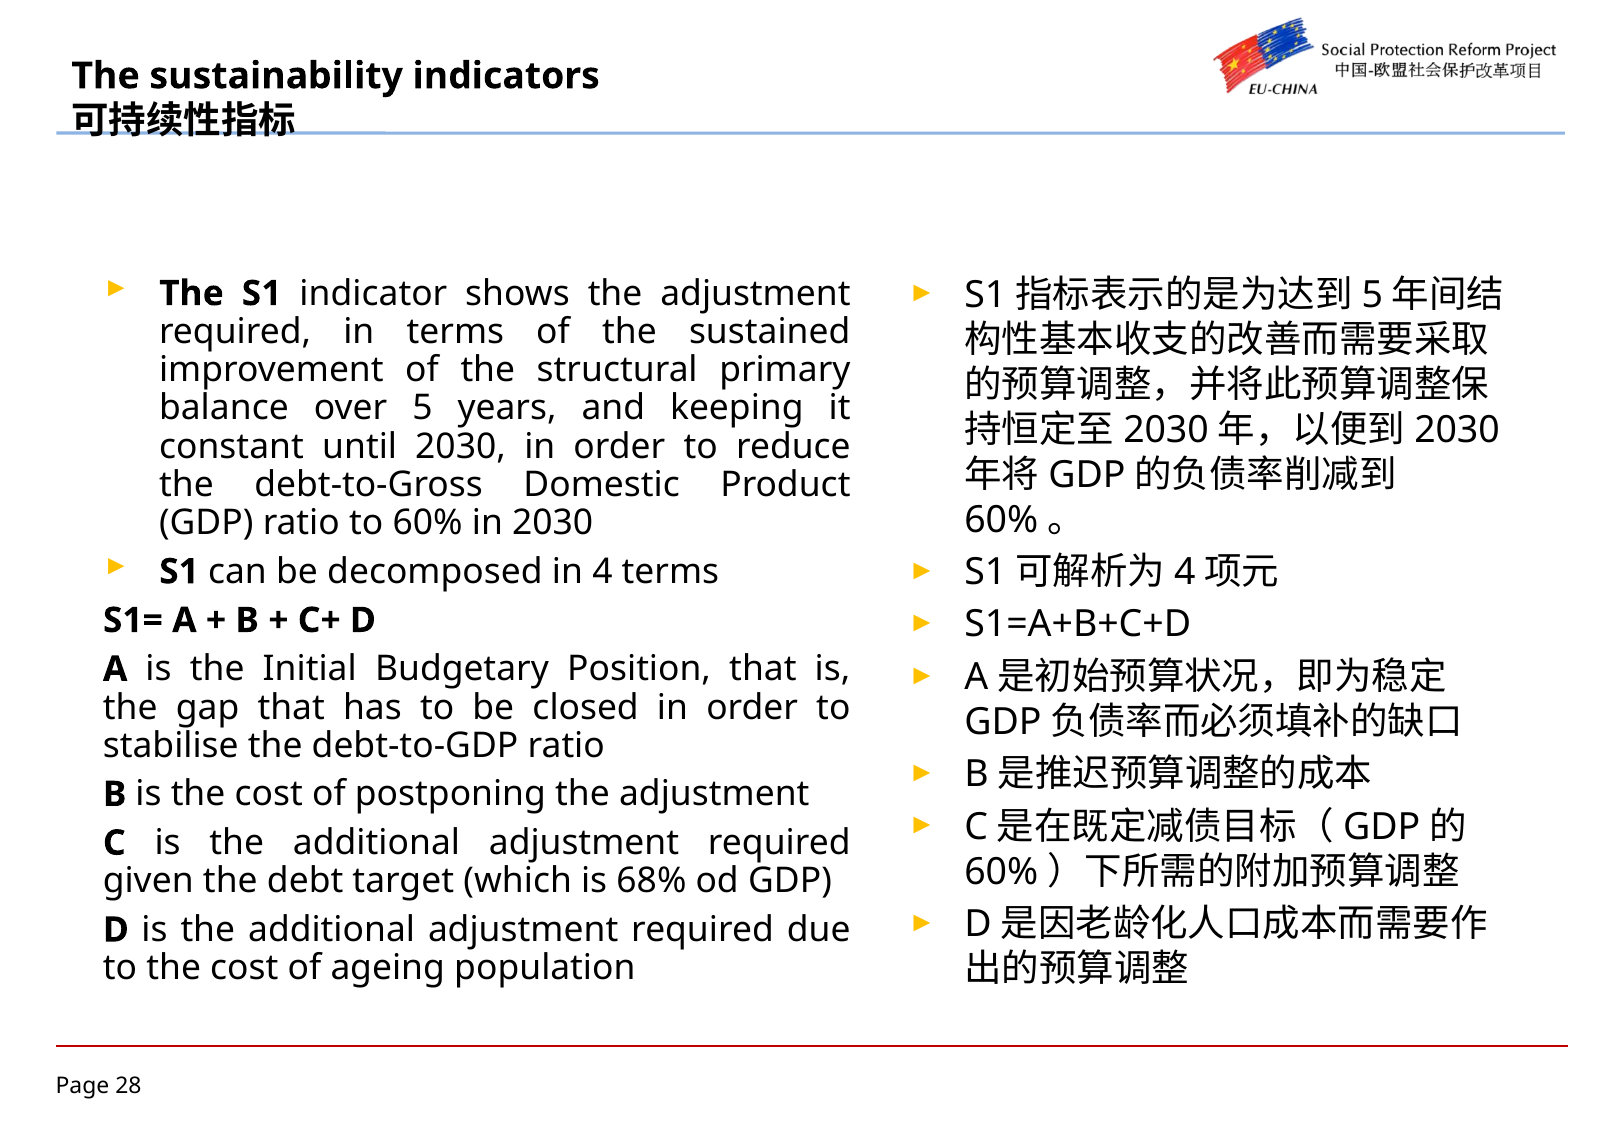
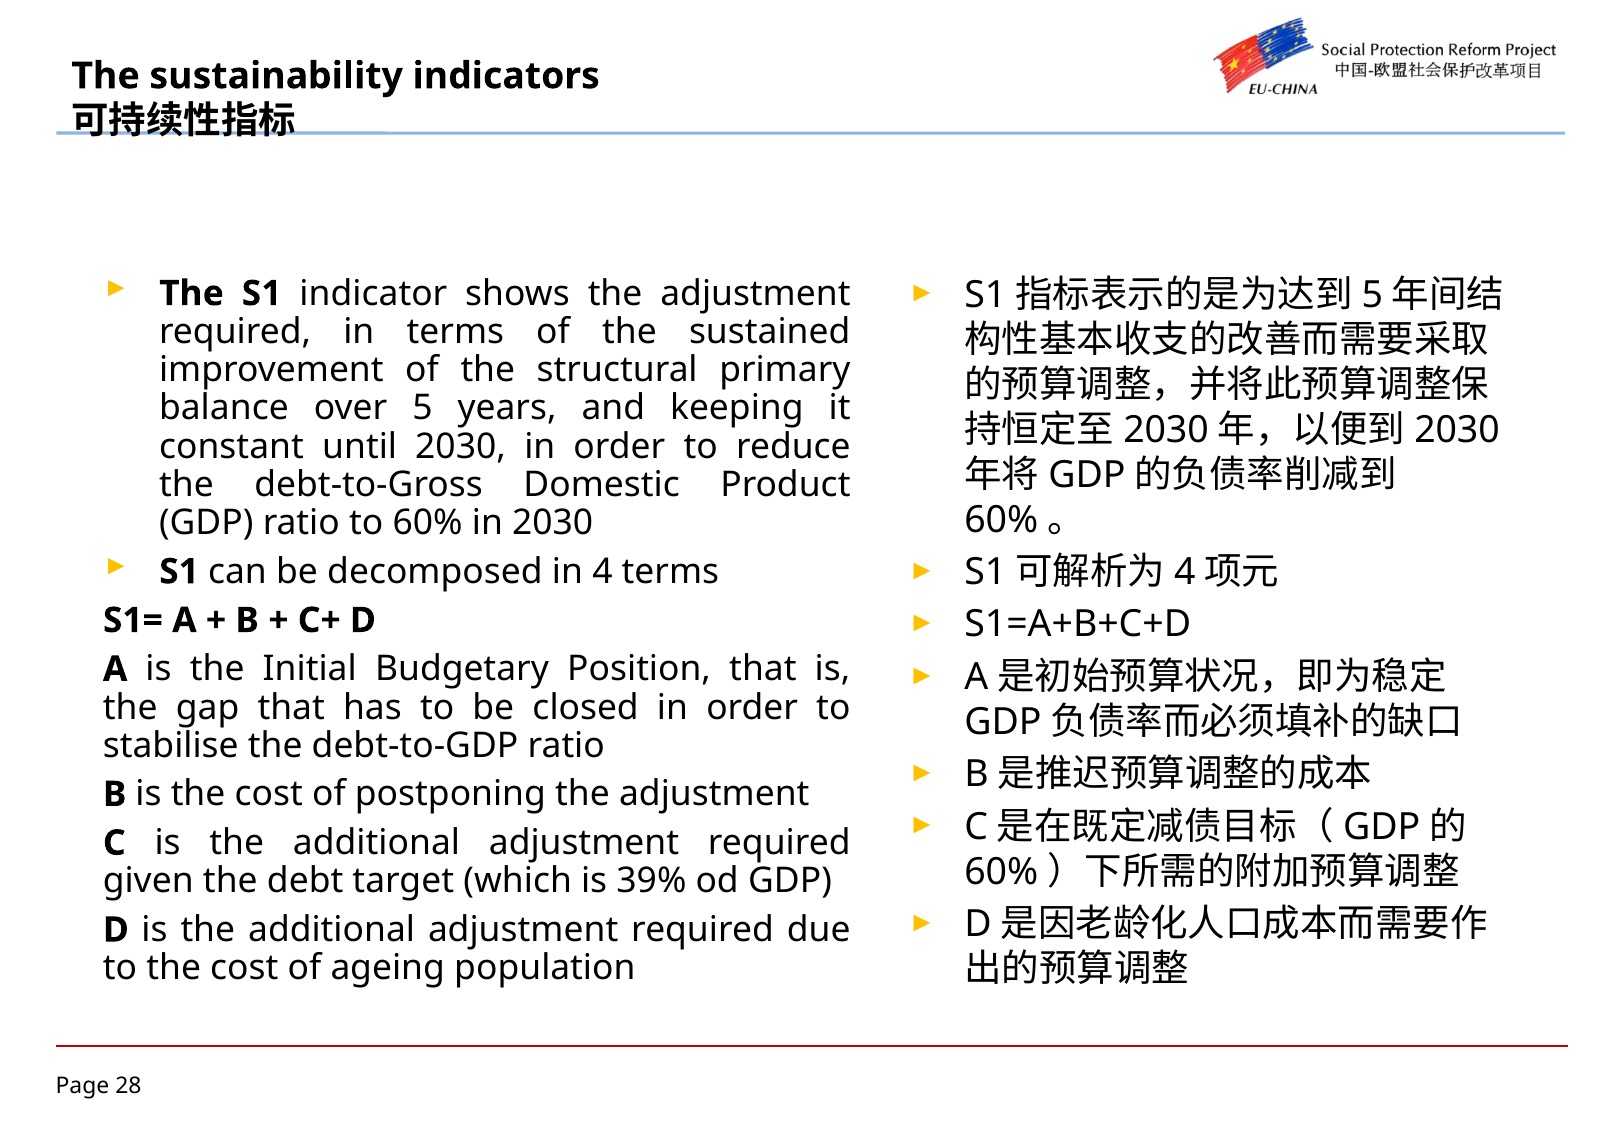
68%: 68% -> 39%
